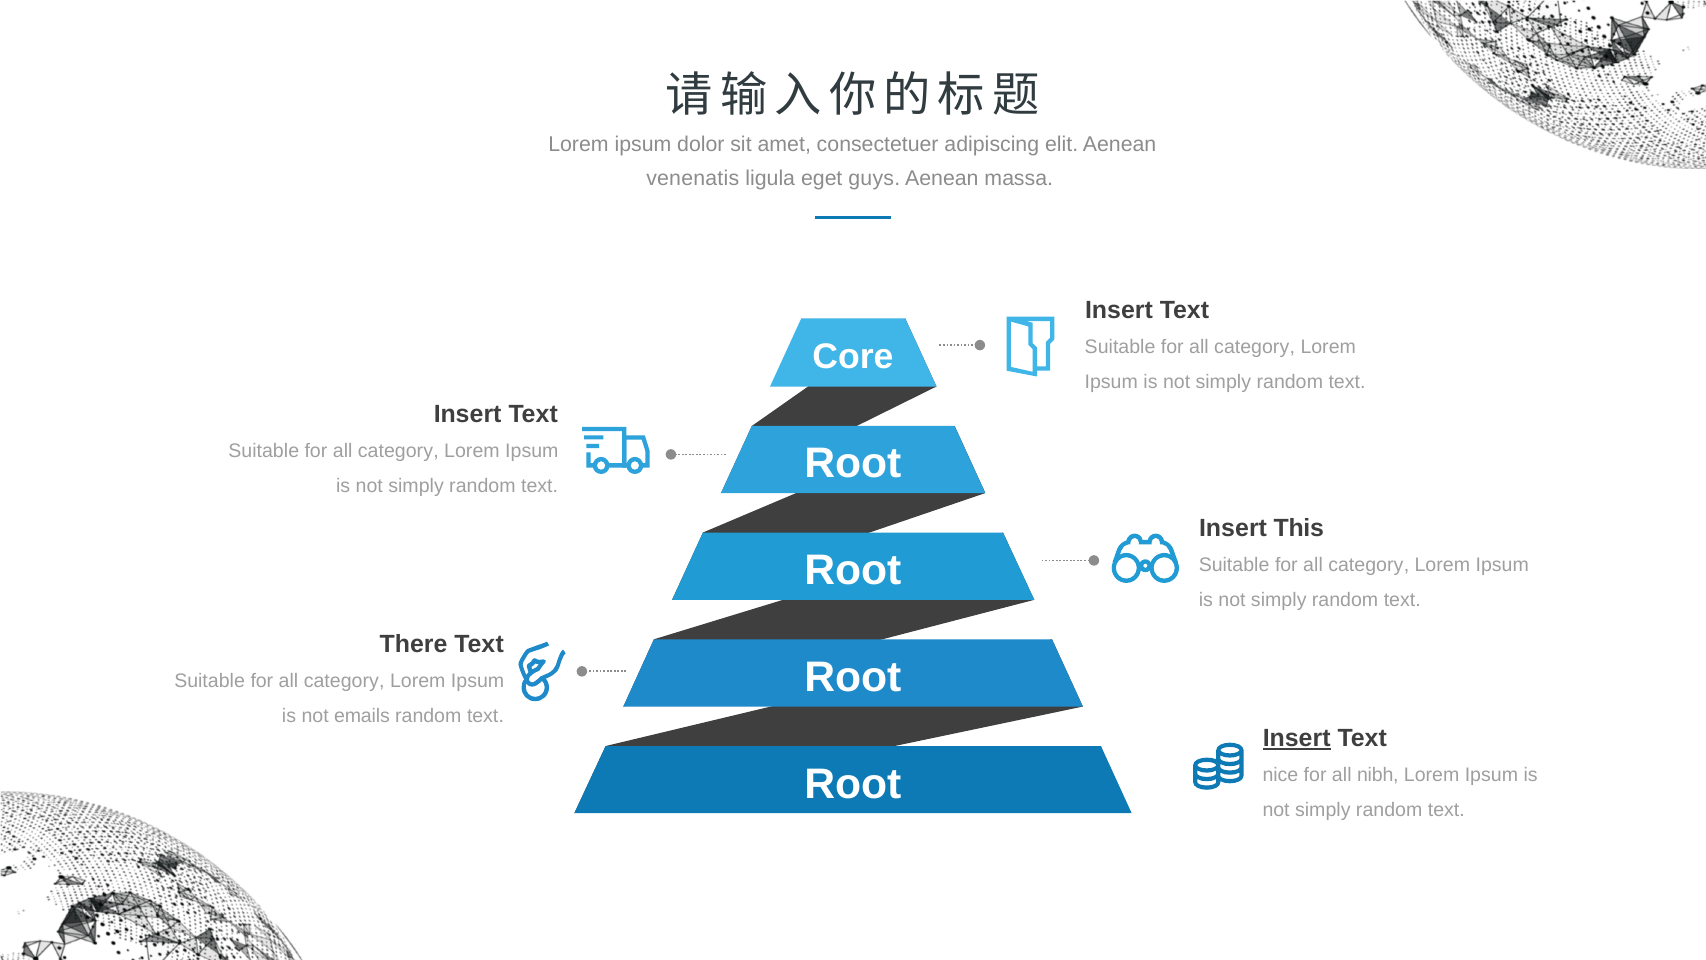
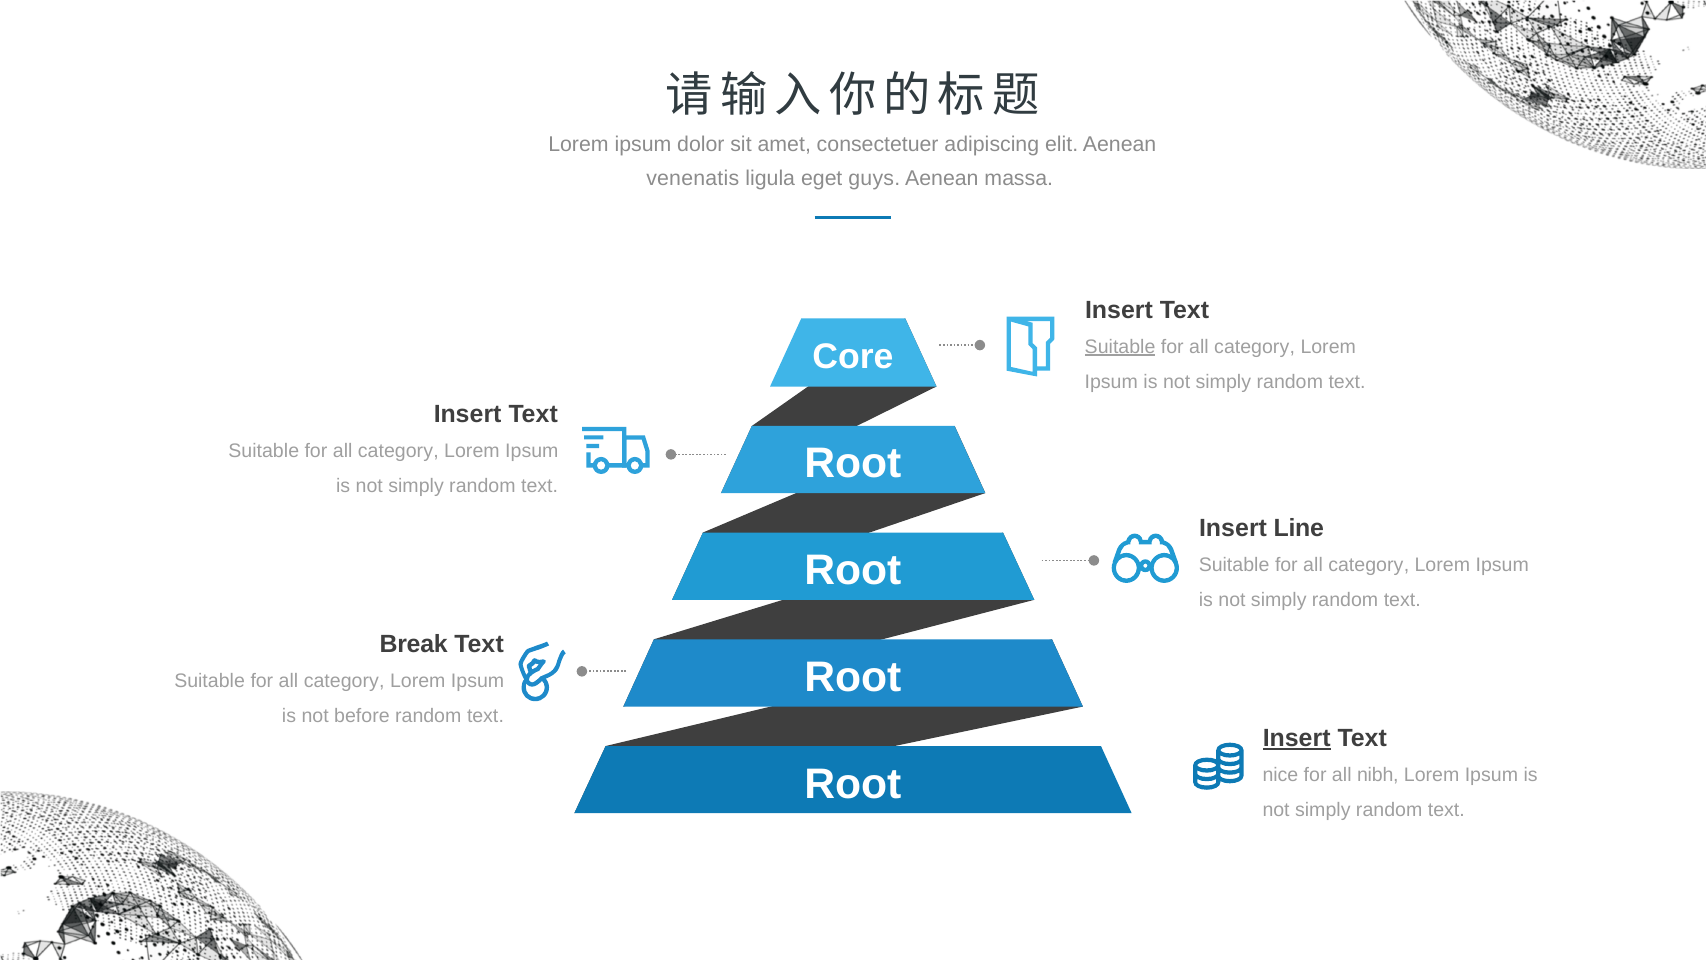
Suitable at (1120, 347) underline: none -> present
This: This -> Line
There: There -> Break
emails: emails -> before
